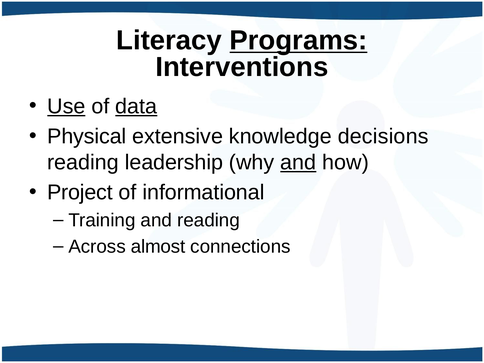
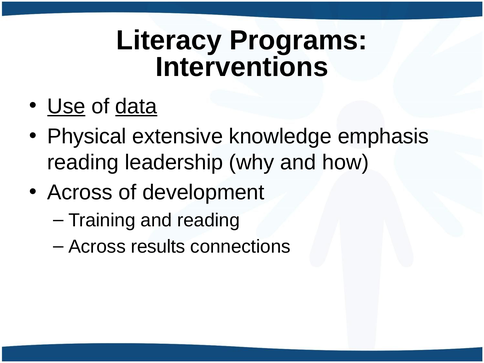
Programs underline: present -> none
decisions: decisions -> emphasis
and at (298, 162) underline: present -> none
Project at (80, 192): Project -> Across
informational: informational -> development
almost: almost -> results
